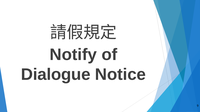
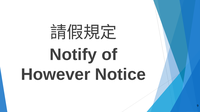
Dialogue: Dialogue -> However
